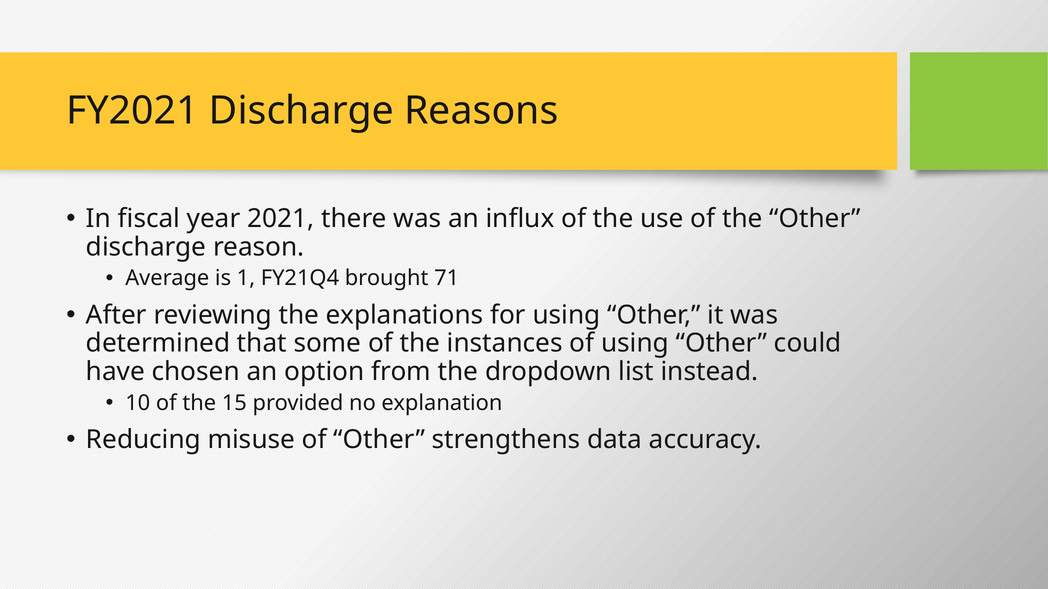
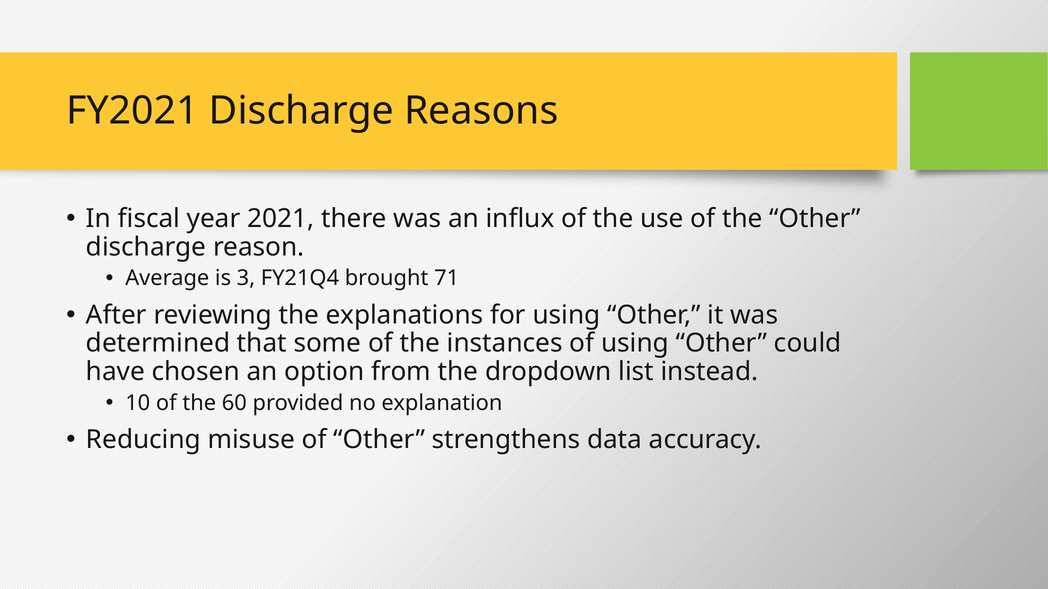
1: 1 -> 3
15: 15 -> 60
